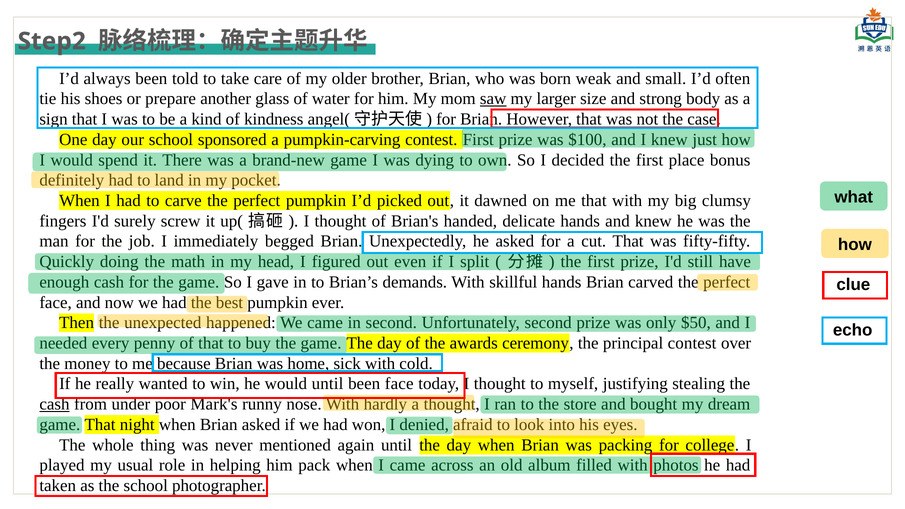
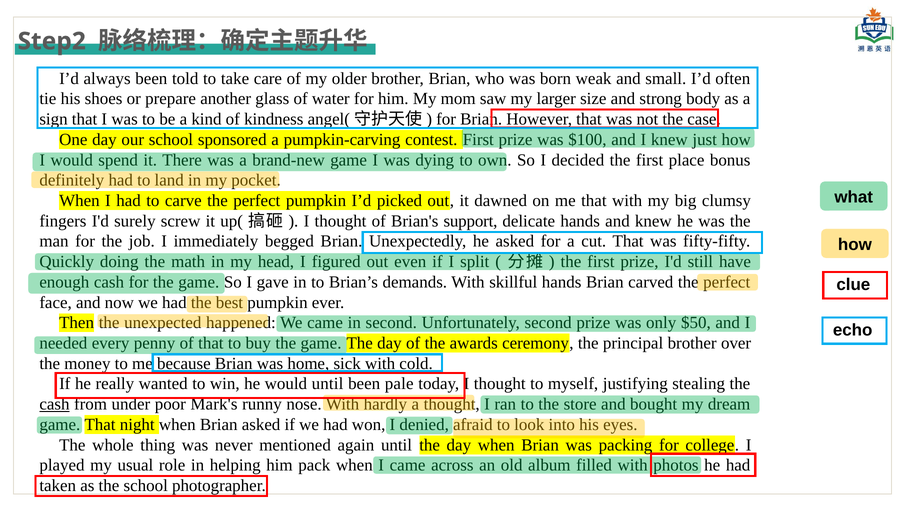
saw underline: present -> none
handed: handed -> support
principal contest: contest -> brother
been face: face -> pale
